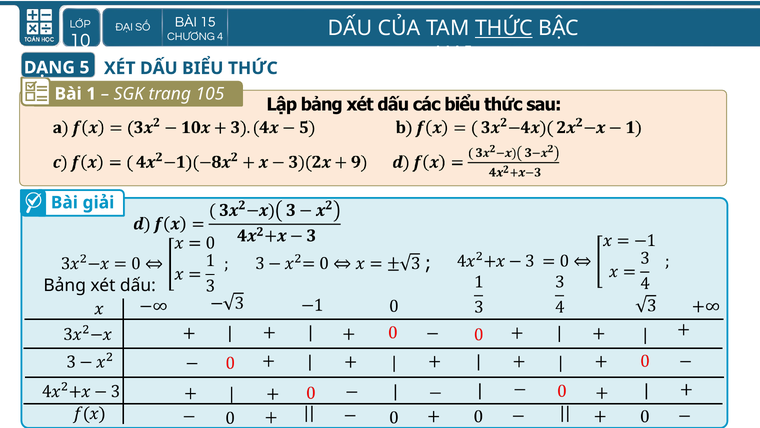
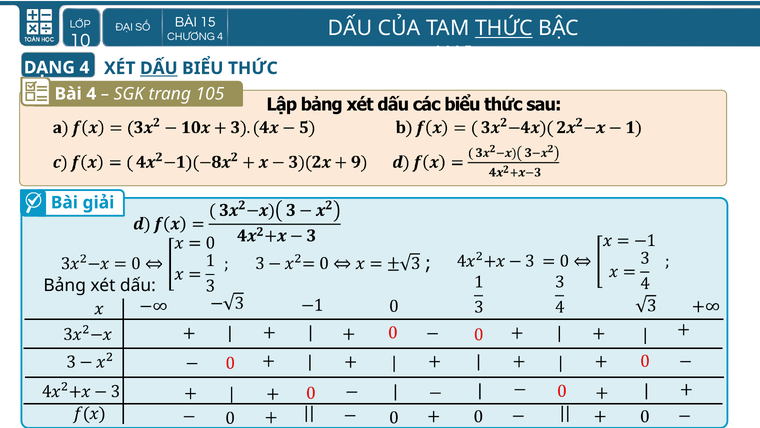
DẠNG 5: 5 -> 4
DẤU at (159, 68) underline: none -> present
Bài 1: 1 -> 4
